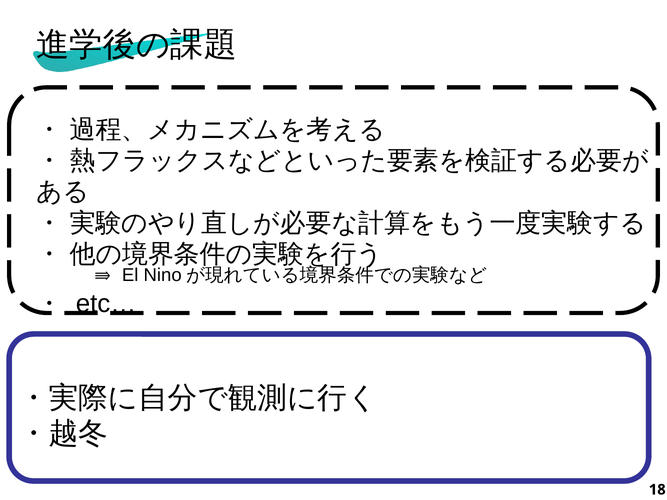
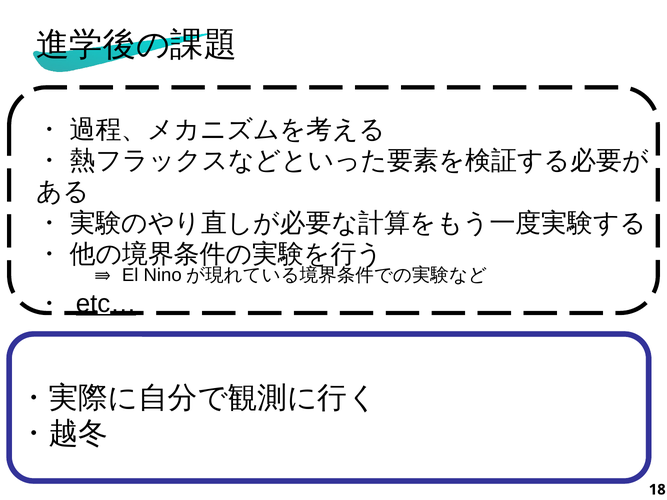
etc… underline: none -> present
